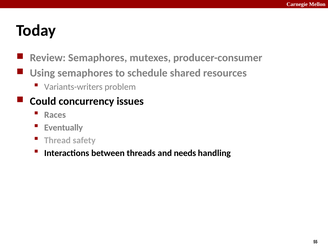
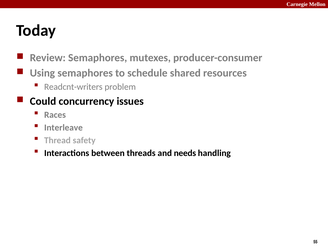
Variants-writers: Variants-writers -> Readcnt-writers
Eventually: Eventually -> Interleave
